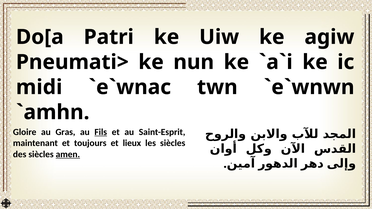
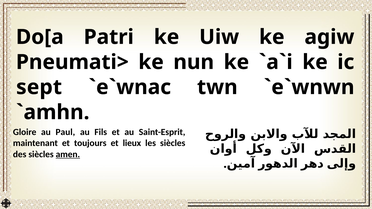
midi: midi -> sept
Gras: Gras -> Paul
Fils underline: present -> none
